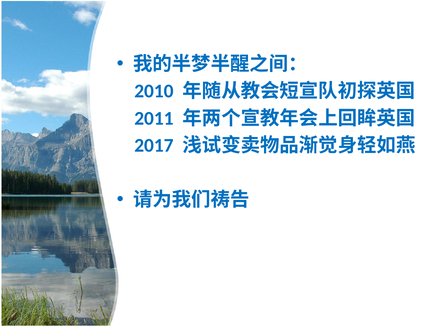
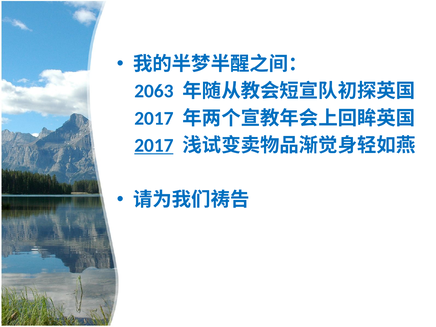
2010: 2010 -> 2063
2011 at (154, 118): 2011 -> 2017
2017 at (154, 146) underline: none -> present
